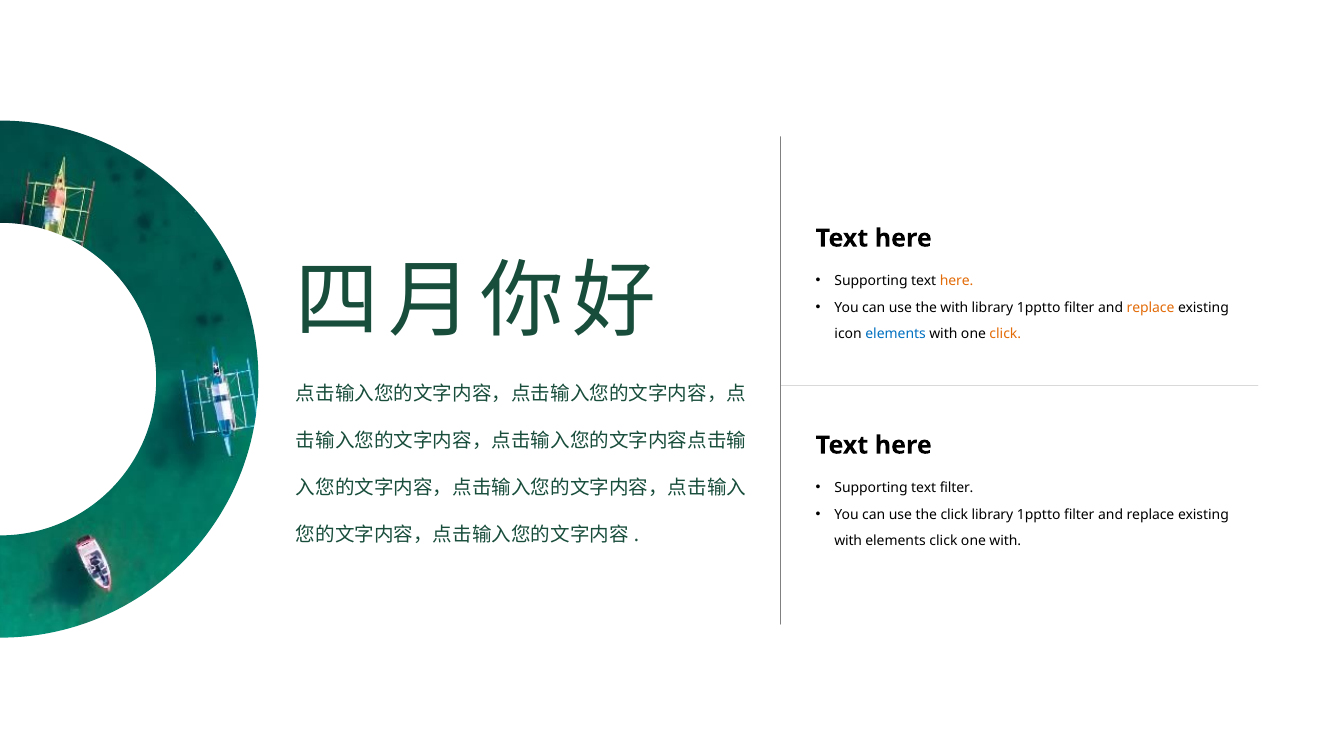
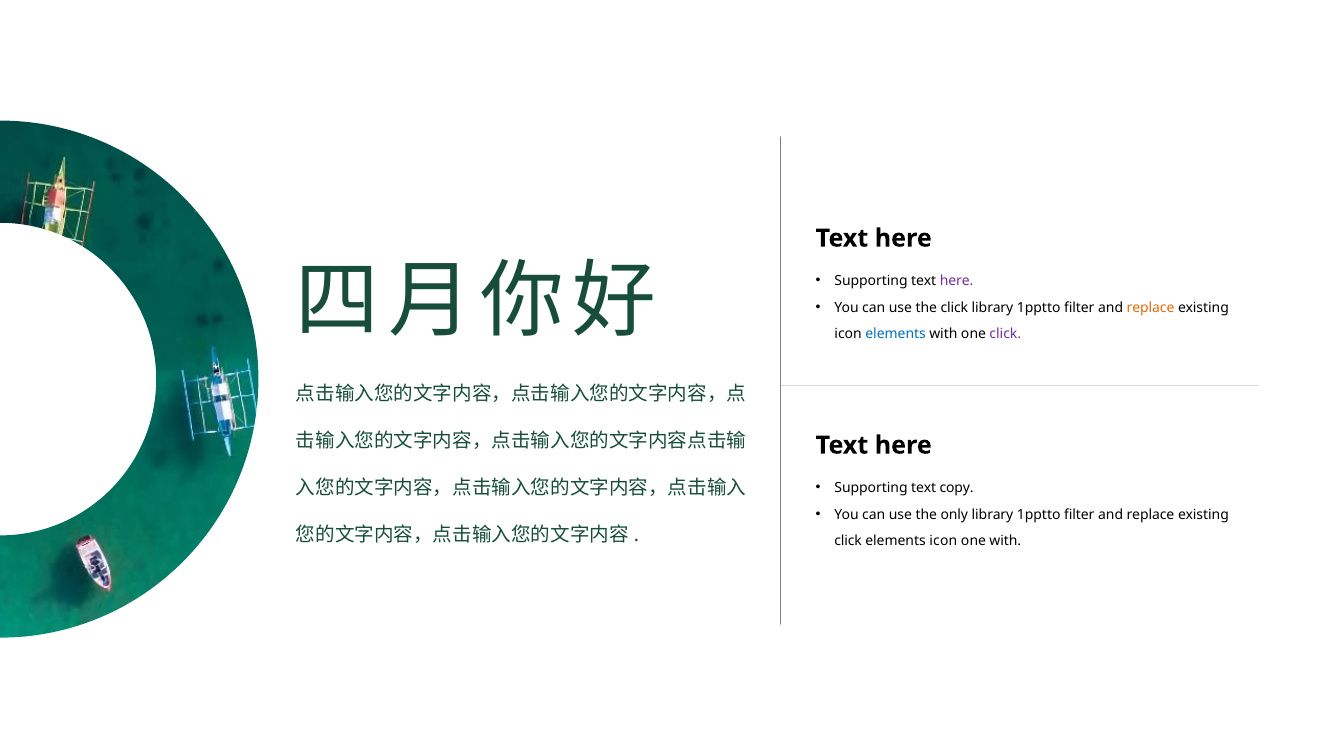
here at (957, 281) colour: orange -> purple
the with: with -> click
click at (1005, 334) colour: orange -> purple
text filter: filter -> copy
the click: click -> only
with at (848, 541): with -> click
elements click: click -> icon
